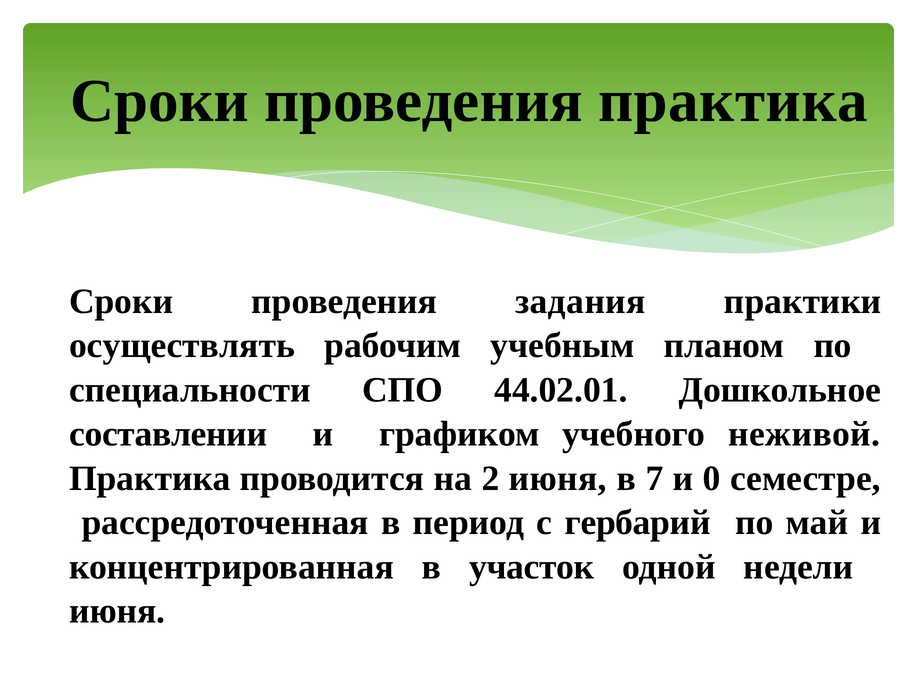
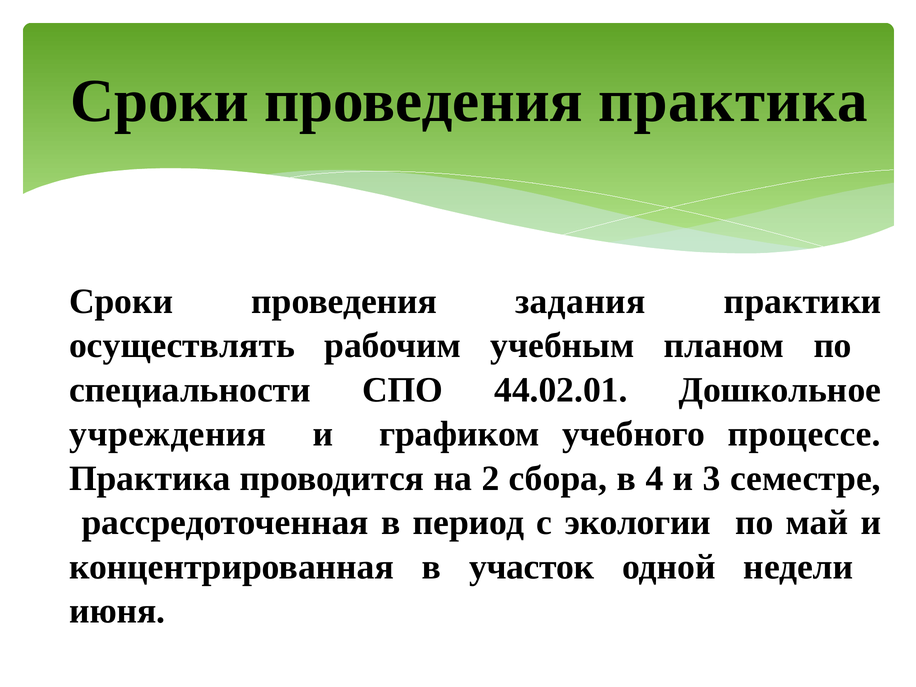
составлении: составлении -> учреждения
неживой: неживой -> процессе
2 июня: июня -> сбора
7: 7 -> 4
0: 0 -> 3
гербарий: гербарий -> экологии
